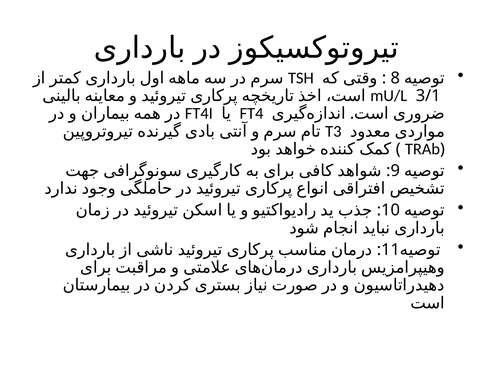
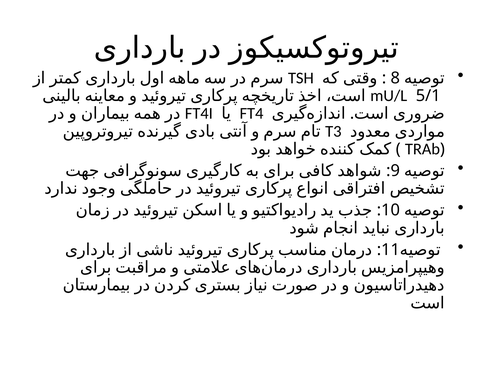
3/1: 3/1 -> 5/1
